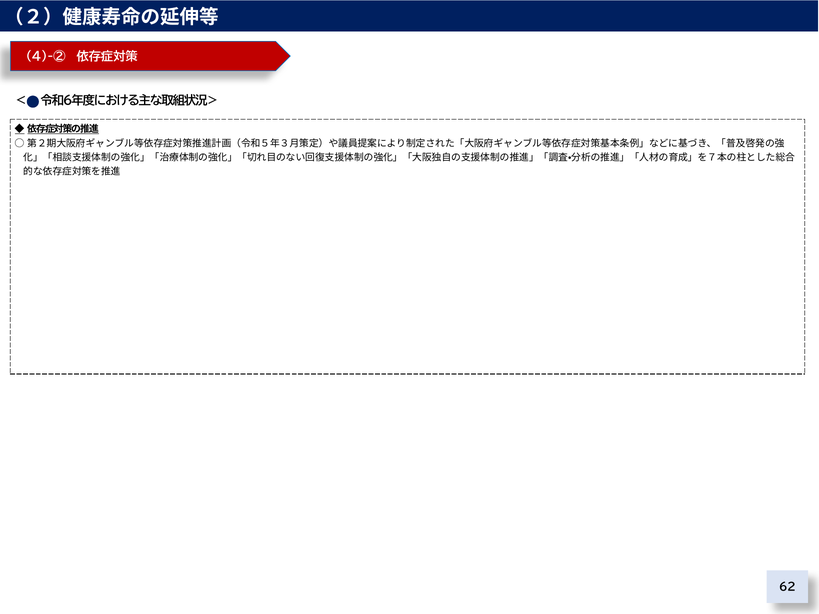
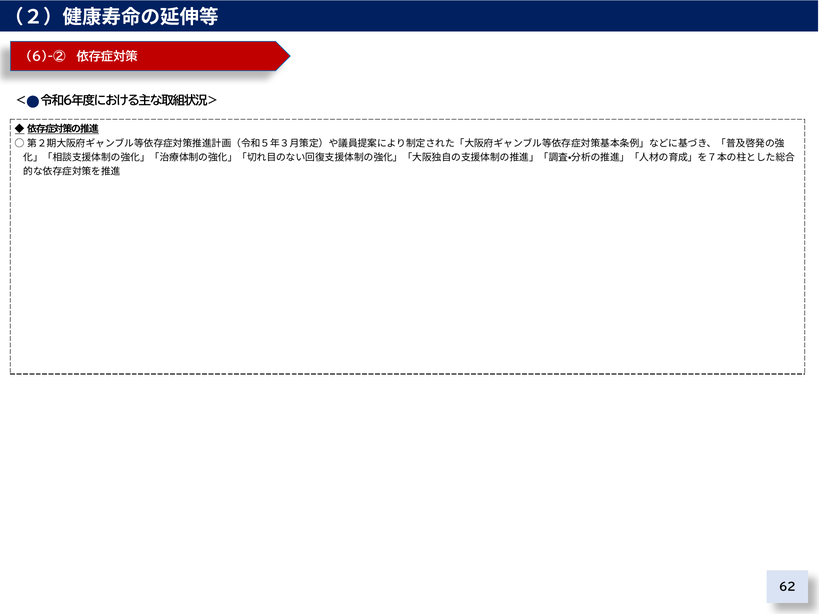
4)-②: 4)-② -> 6)-②
